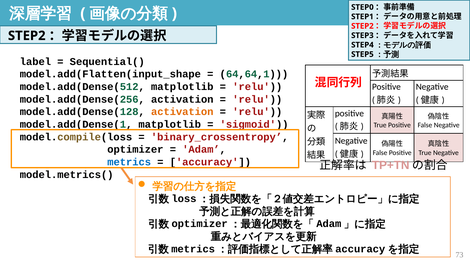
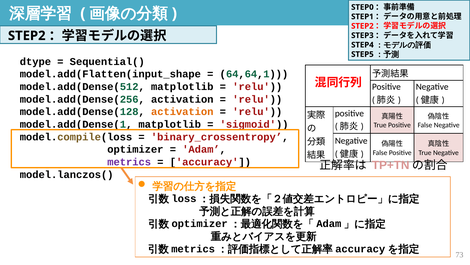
label: label -> dtype
metrics colour: blue -> purple
model.metrics(: model.metrics( -> model.lanczos(
